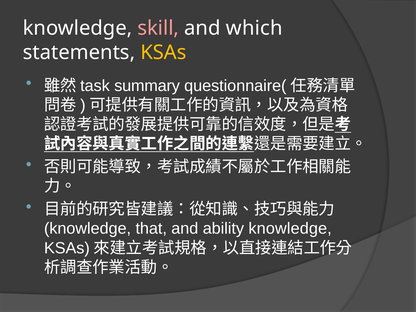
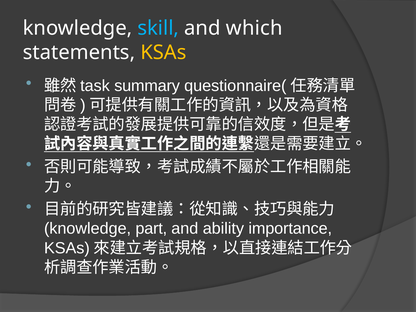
skill colour: pink -> light blue
that: that -> part
ability knowledge: knowledge -> importance
